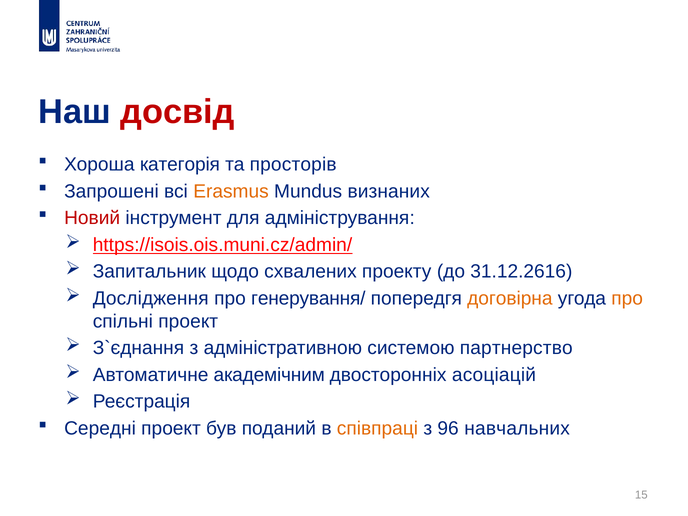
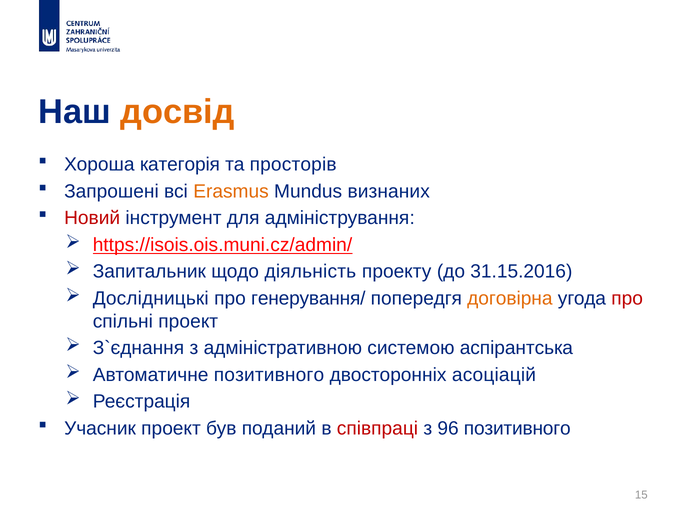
досвід colour: red -> orange
схвалених: схвалених -> діяльність
31.12.2616: 31.12.2616 -> 31.15.2016
Дослідження: Дослідження -> Дослідницькі
про at (627, 298) colour: orange -> red
партнерство: партнерство -> аспірантська
Автоматичне академічним: академічним -> позитивного
Середні: Середні -> Учасник
співпраці colour: orange -> red
96 навчальних: навчальних -> позитивного
